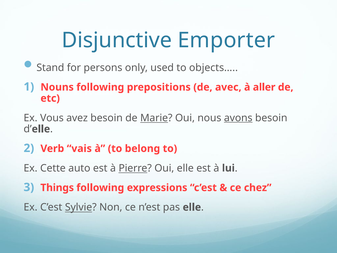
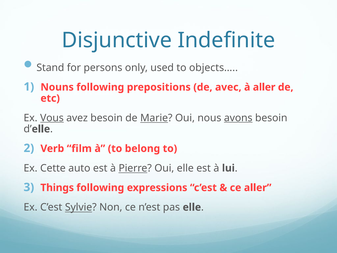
Emporter: Emporter -> Indefinite
Vous underline: none -> present
vais: vais -> film
ce chez: chez -> aller
